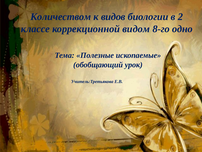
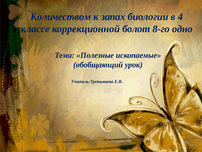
видов: видов -> запах
2: 2 -> 4
видом: видом -> болот
